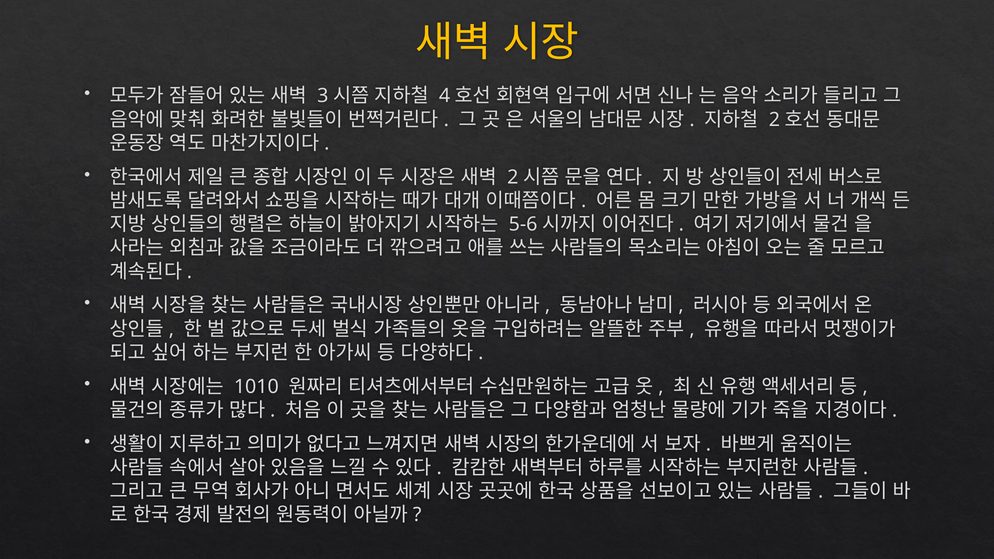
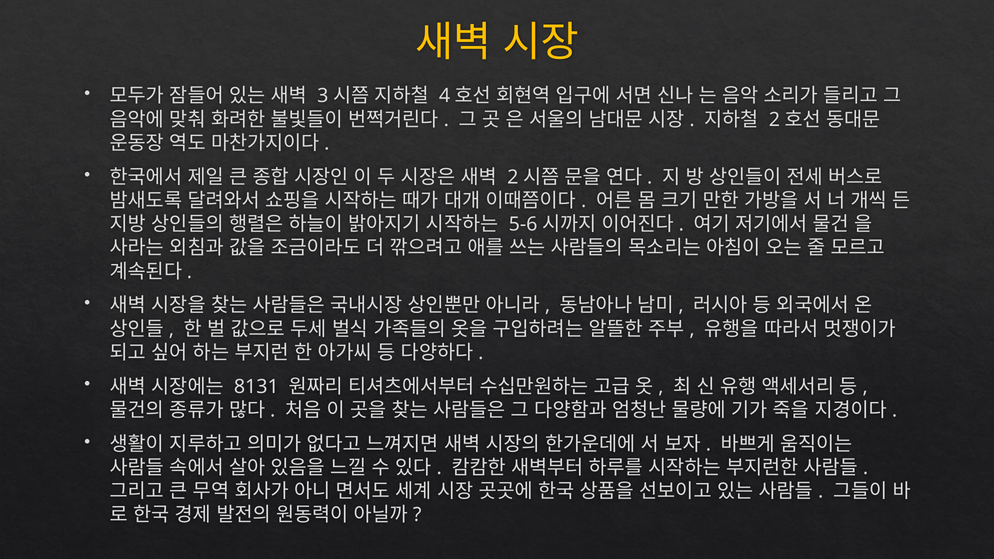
1010: 1010 -> 8131
